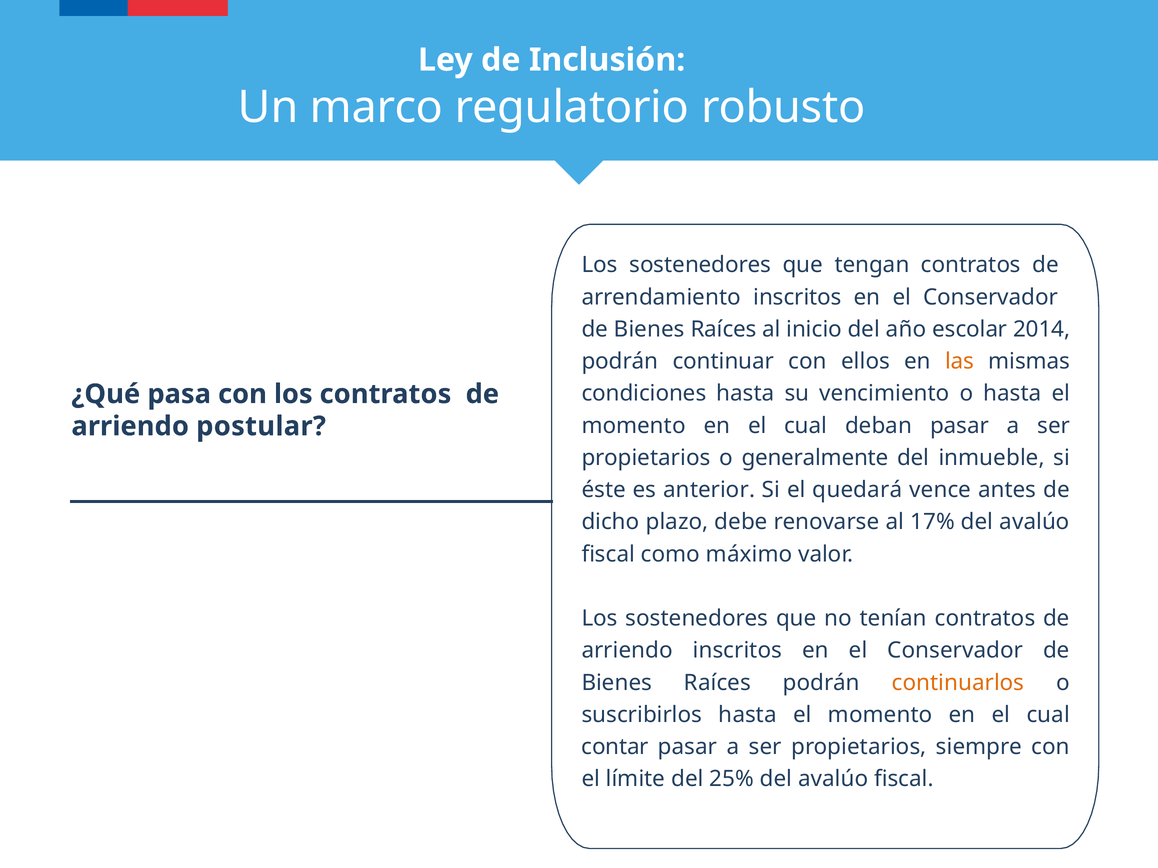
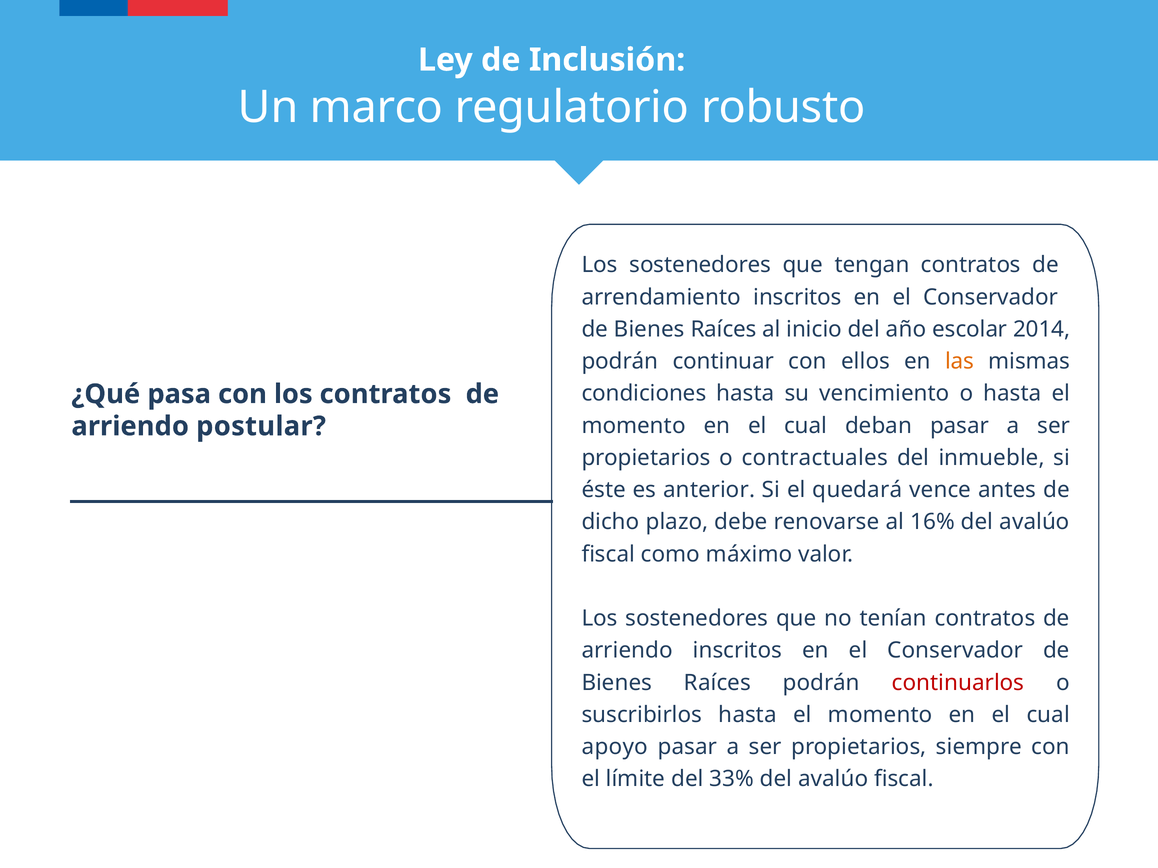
generalmente: generalmente -> contractuales
17%: 17% -> 16%
continuarlos colour: orange -> red
contar: contar -> apoyo
25%: 25% -> 33%
